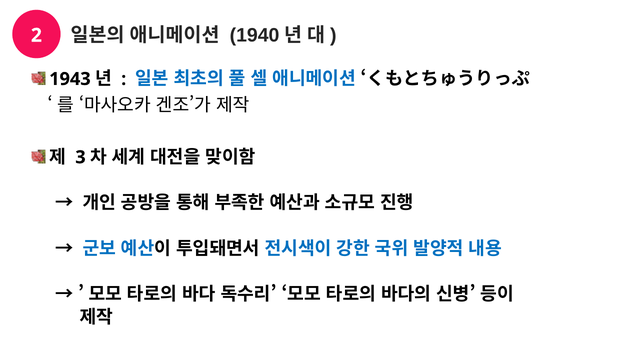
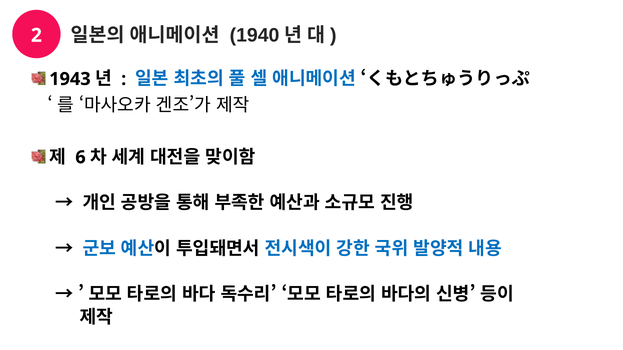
3: 3 -> 6
